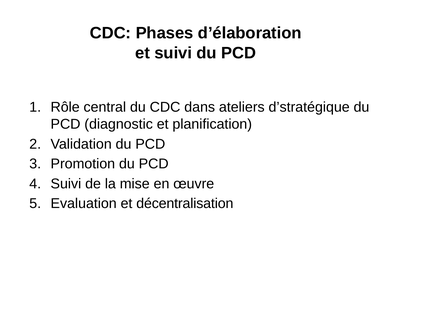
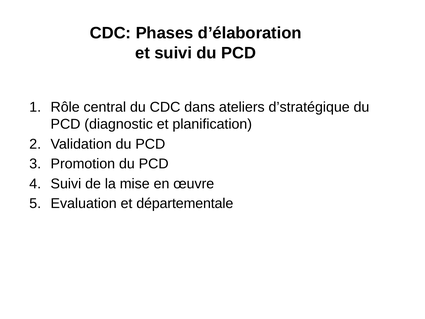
décentralisation: décentralisation -> départementale
